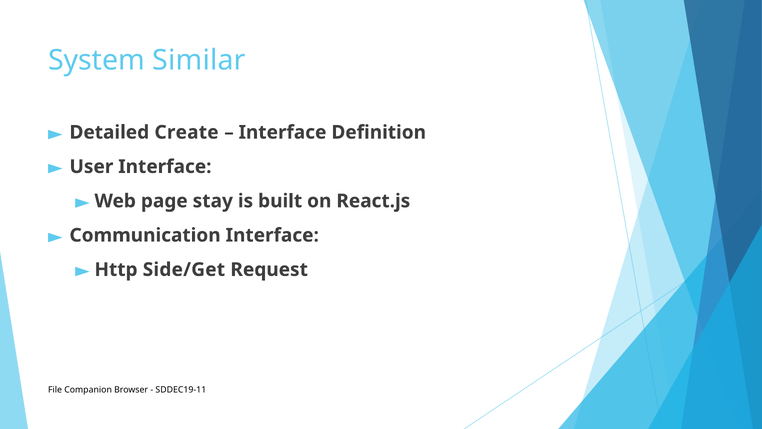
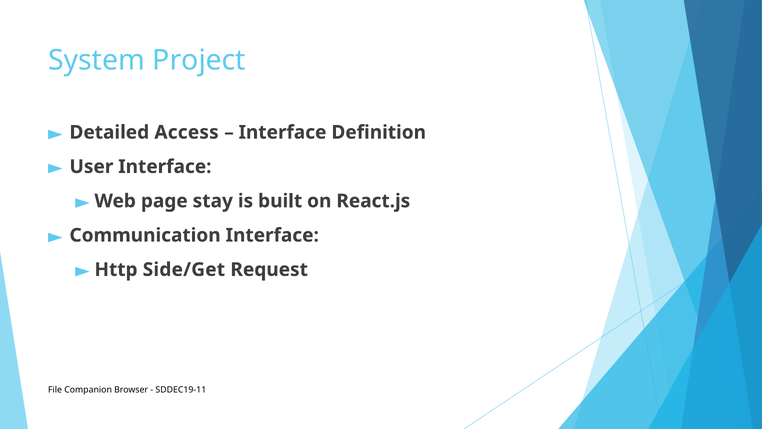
Similar: Similar -> Project
Create: Create -> Access
